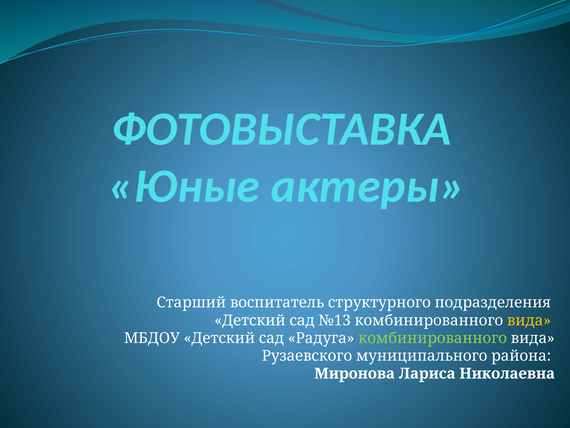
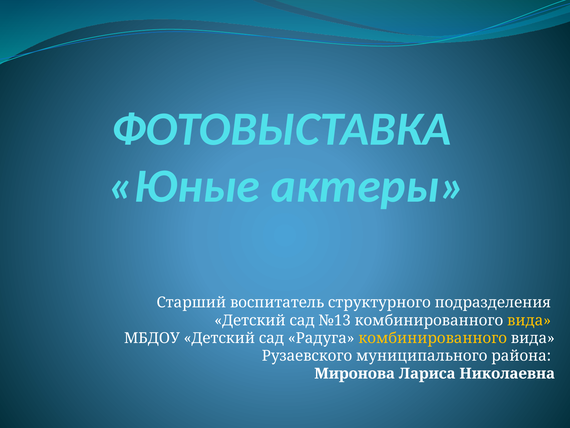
комбинированного at (433, 338) colour: light green -> yellow
